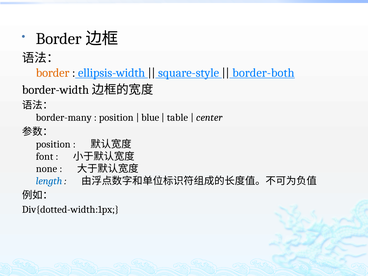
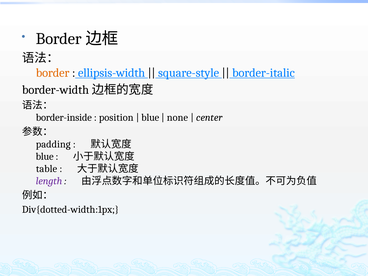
border-both: border-both -> border-italic
border-many: border-many -> border-inside
table: table -> none
position at (53, 144): position -> padding
font at (45, 156): font -> blue
none: none -> table
length colour: blue -> purple
